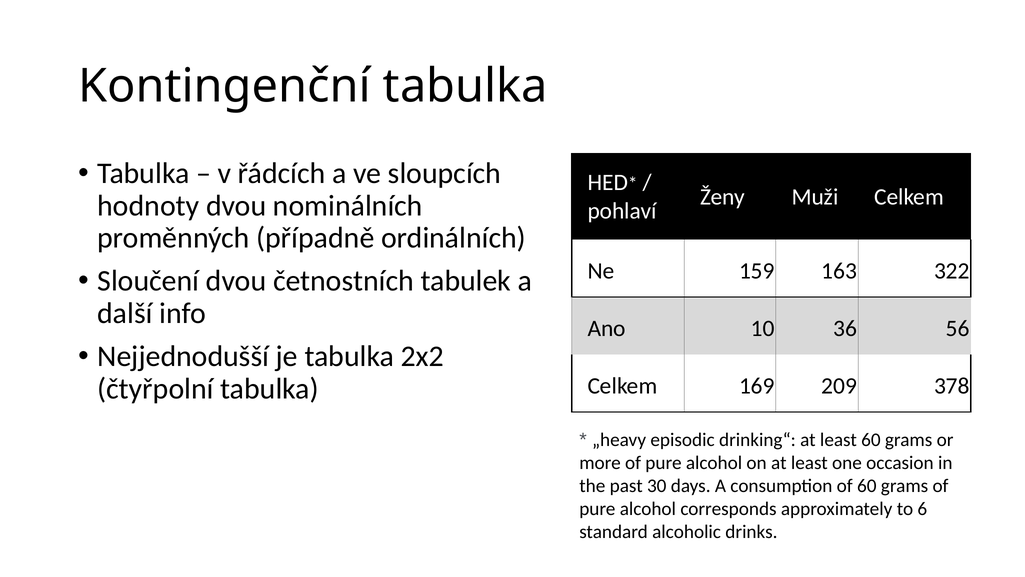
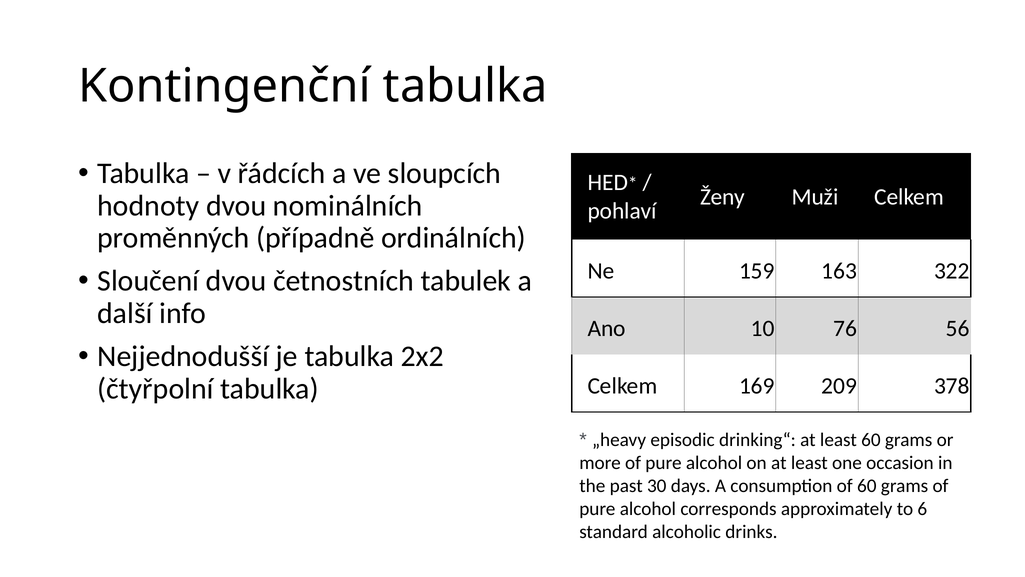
36: 36 -> 76
